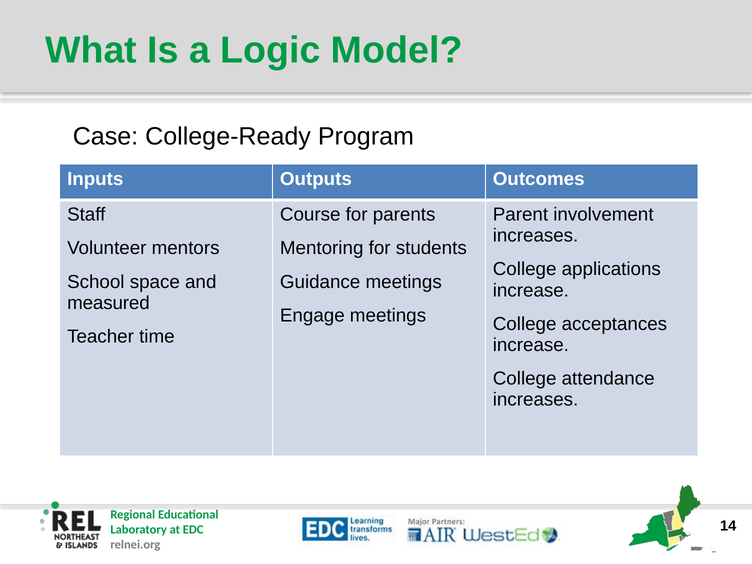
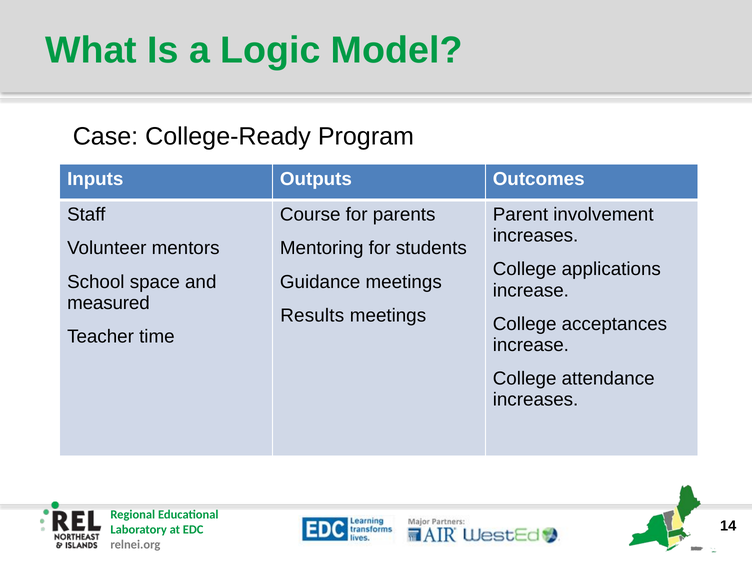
Engage: Engage -> Results
